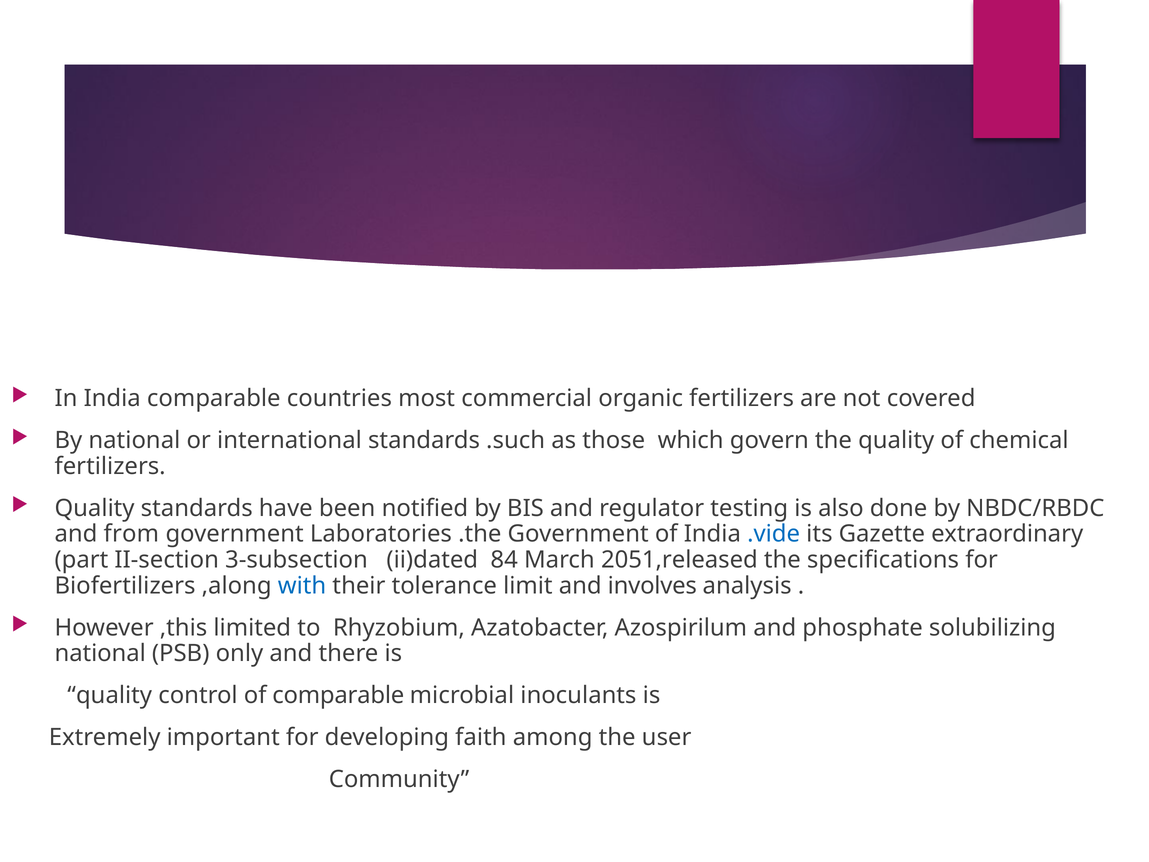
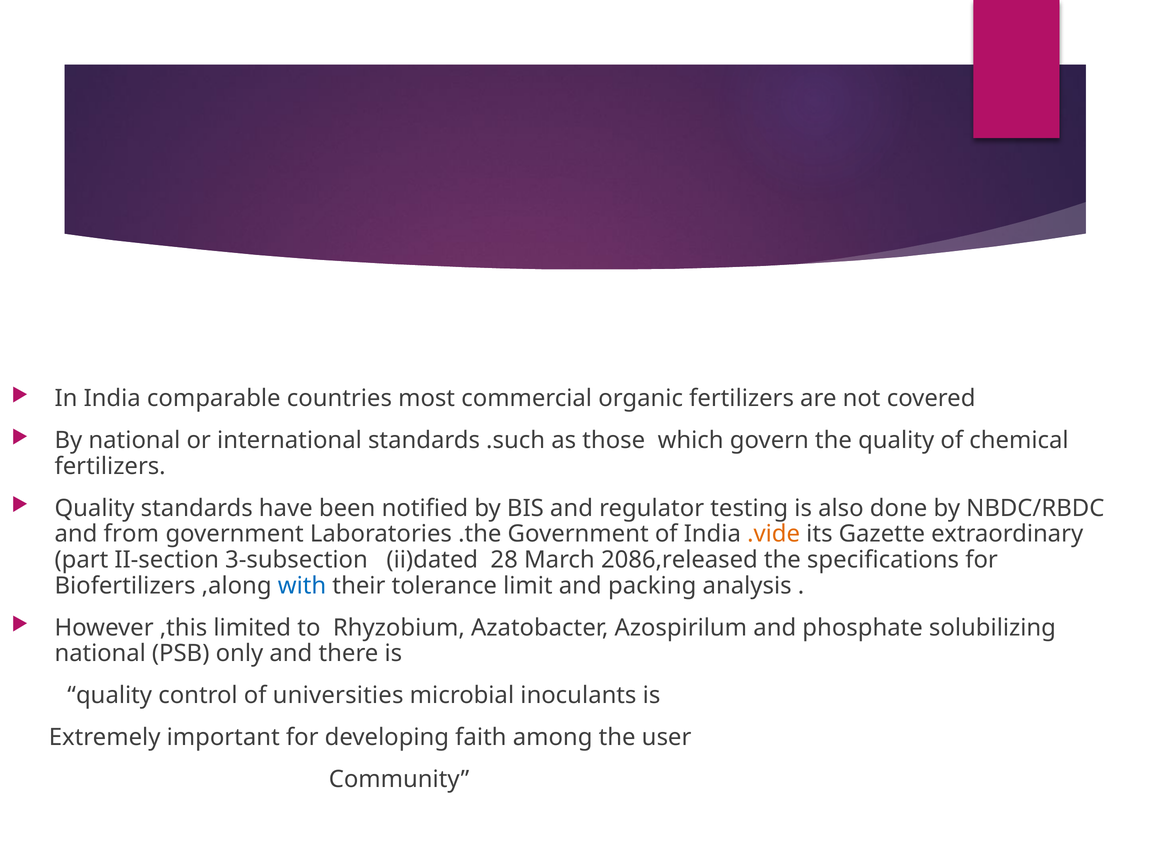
.vide colour: blue -> orange
84: 84 -> 28
2051,released: 2051,released -> 2086,released
involves: involves -> packing
of comparable: comparable -> universities
